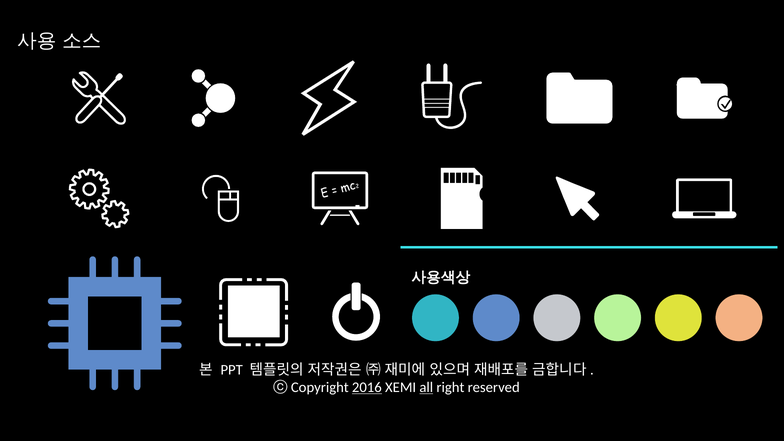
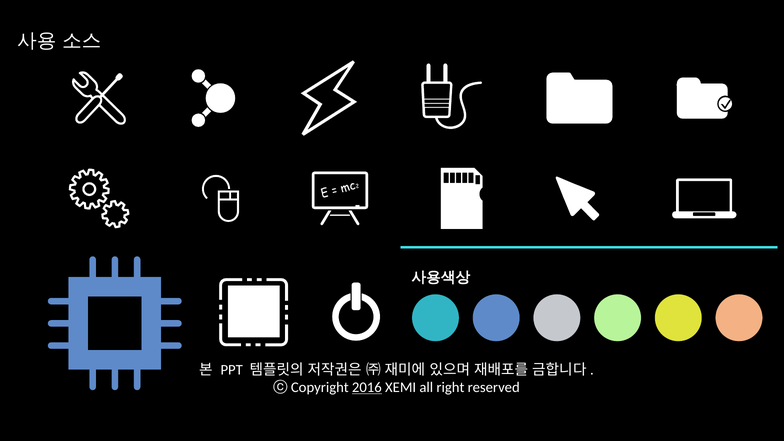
all underline: present -> none
